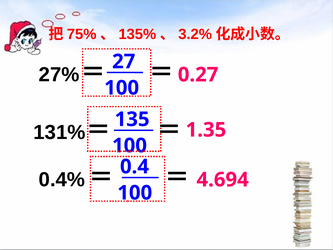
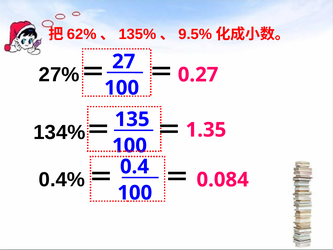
75%: 75% -> 62%
3.2%: 3.2% -> 9.5%
131%: 131% -> 134%
4.694: 4.694 -> 0.084
